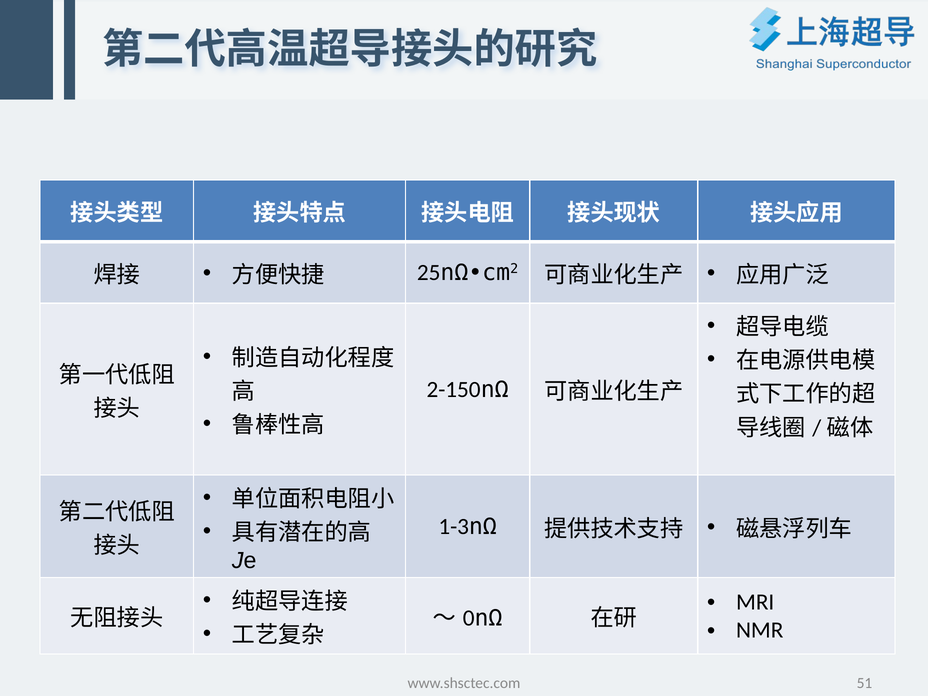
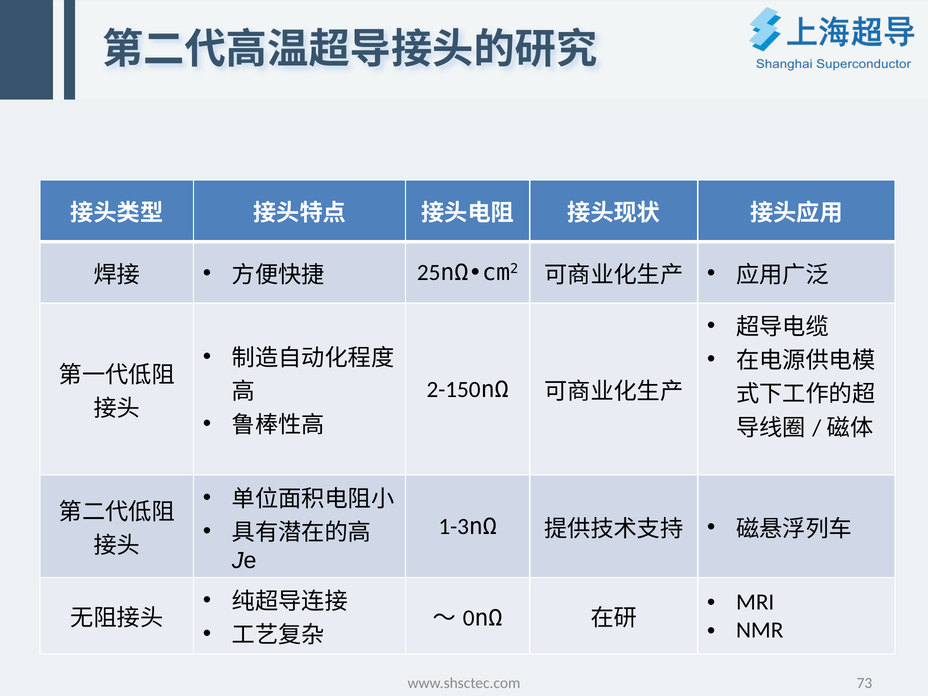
51: 51 -> 73
